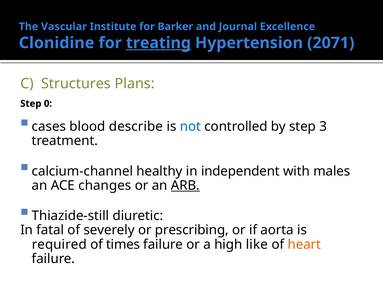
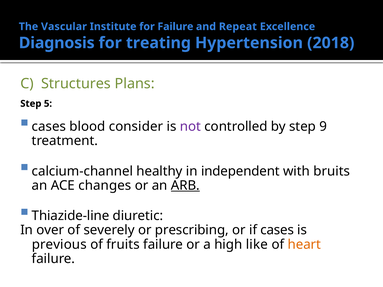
for Barker: Barker -> Failure
Journal: Journal -> Repeat
Clonidine: Clonidine -> Diagnosis
treating underline: present -> none
2071: 2071 -> 2018
0: 0 -> 5
describe: describe -> consider
not colour: blue -> purple
3: 3 -> 9
males: males -> bruits
Thiazide-still: Thiazide-still -> Thiazide-line
fatal: fatal -> over
if aorta: aorta -> cases
required: required -> previous
times: times -> fruits
